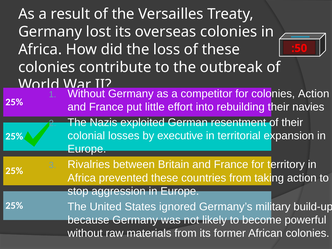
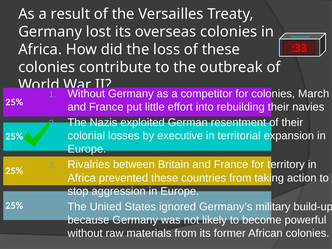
:50: :50 -> :33
colonies Action: Action -> March
